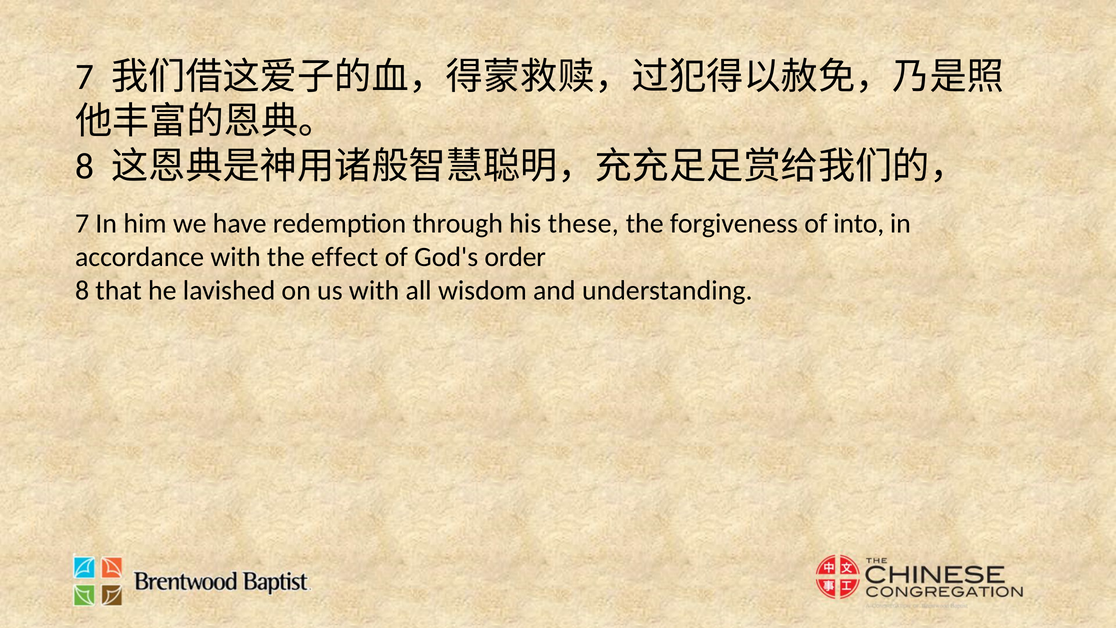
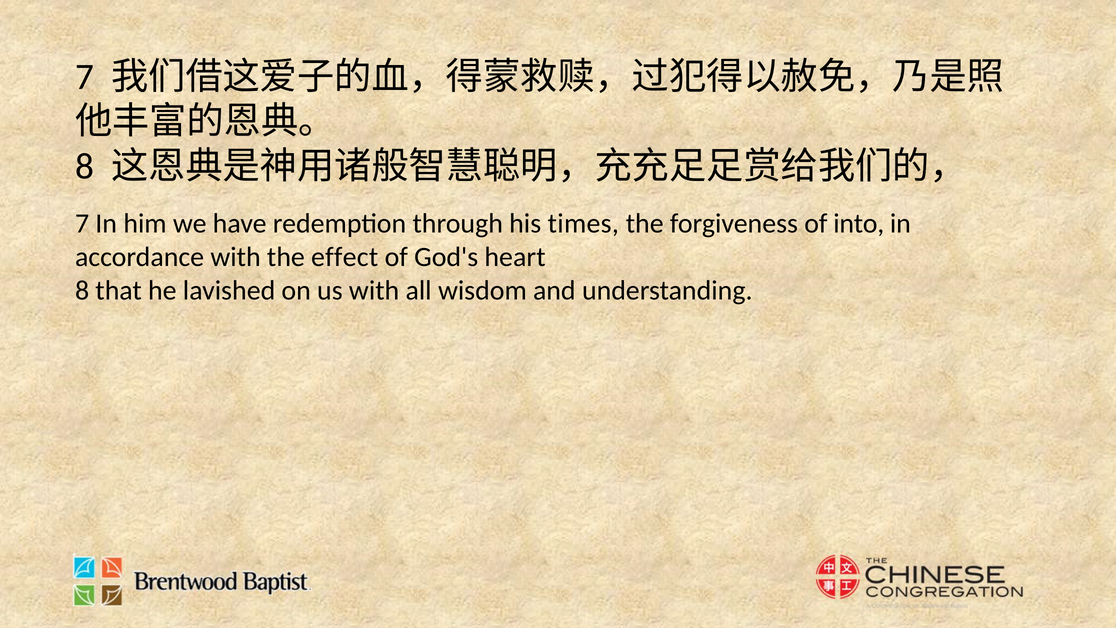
these: these -> times
order: order -> heart
